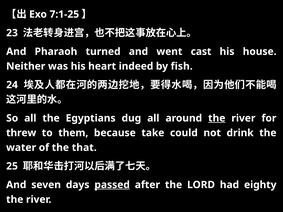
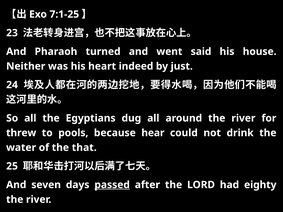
cast: cast -> said
fish: fish -> just
the at (217, 118) underline: present -> none
them: them -> pools
take: take -> hear
